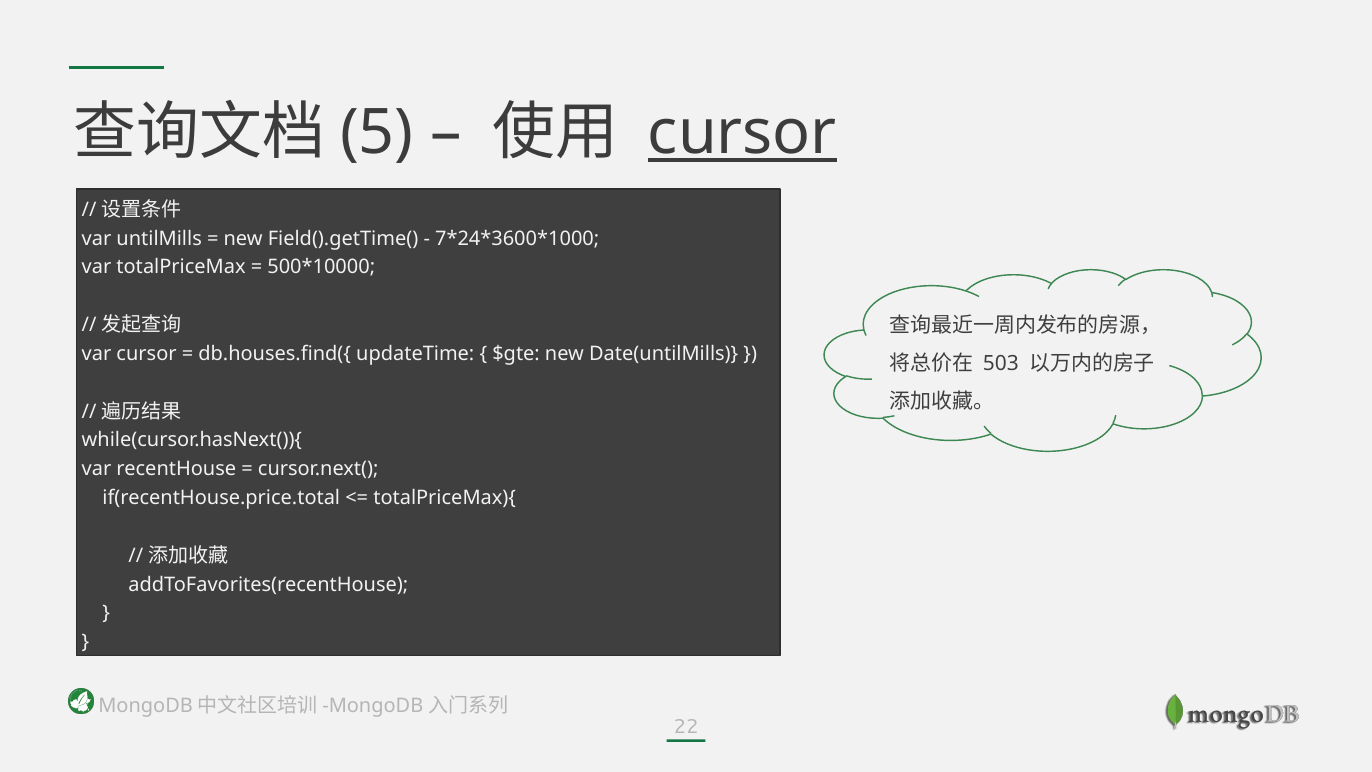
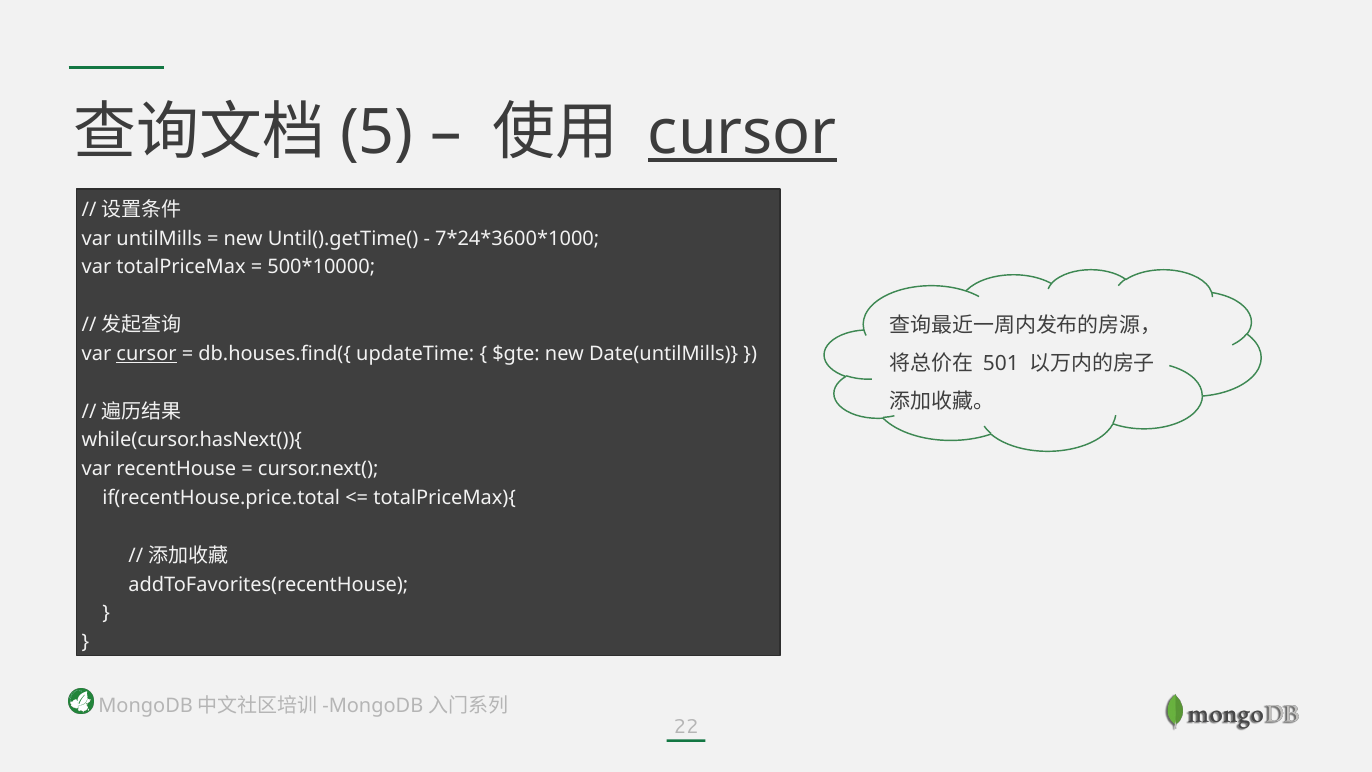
Field().getTime(: Field().getTime( -> Until().getTime(
cursor at (147, 354) underline: none -> present
503: 503 -> 501
